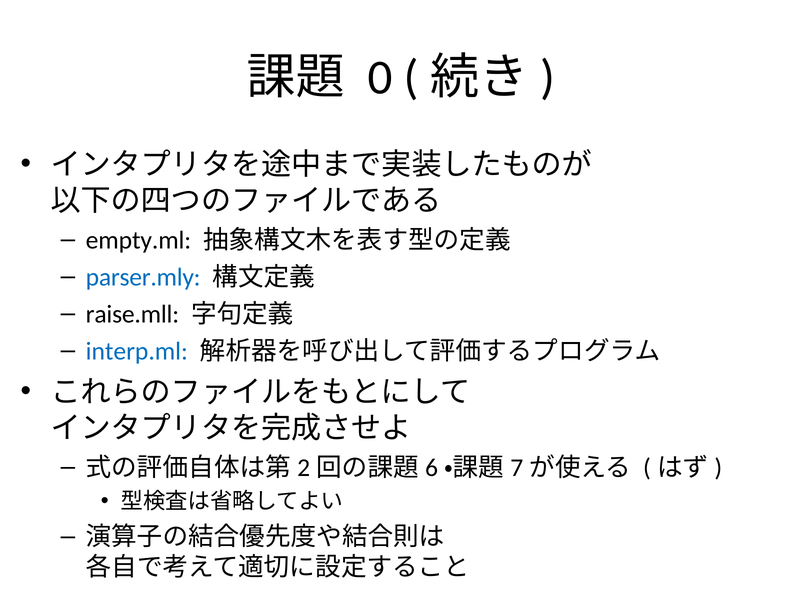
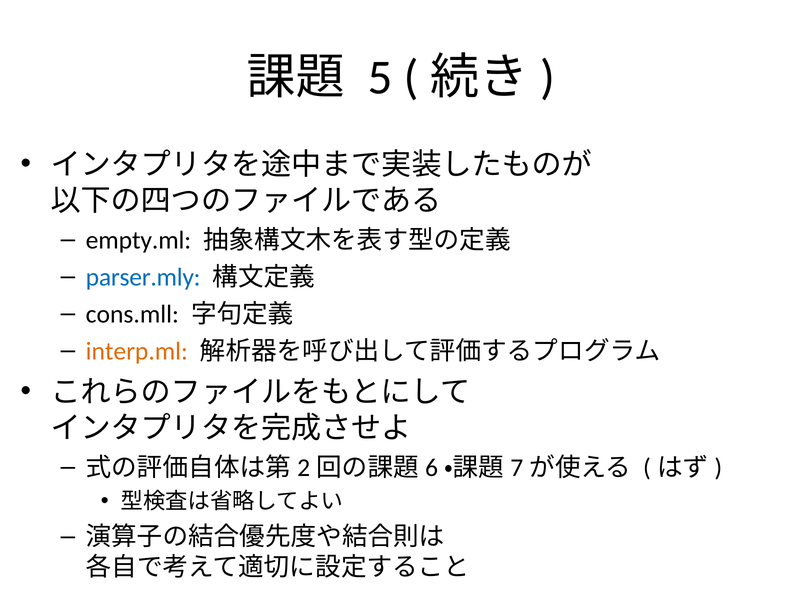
0: 0 -> 5
raise.mll: raise.mll -> cons.mll
interp.ml colour: blue -> orange
